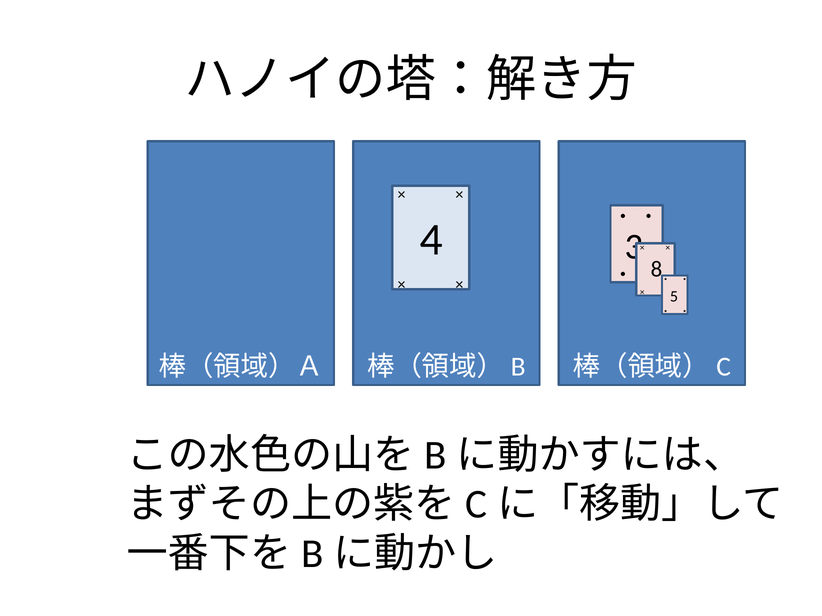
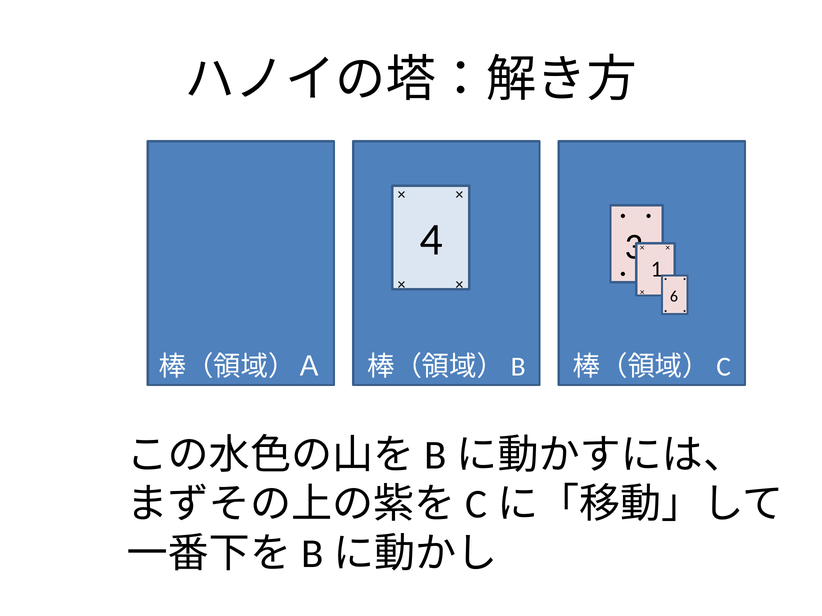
8: 8 -> 1
5: 5 -> 6
